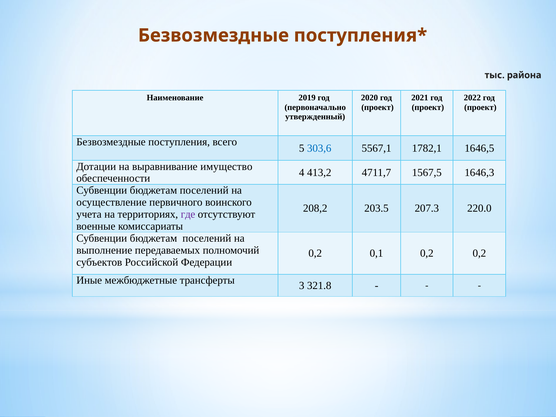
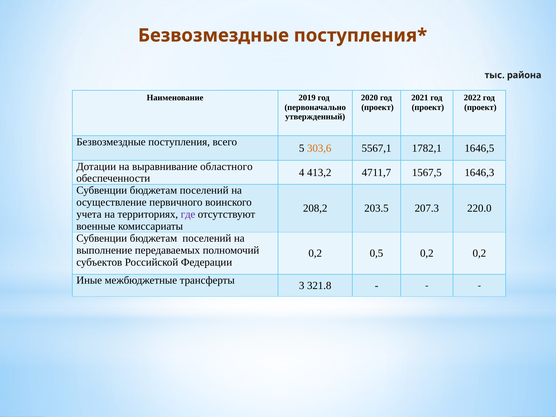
303,6 colour: blue -> orange
имущество: имущество -> областного
0,1: 0,1 -> 0,5
